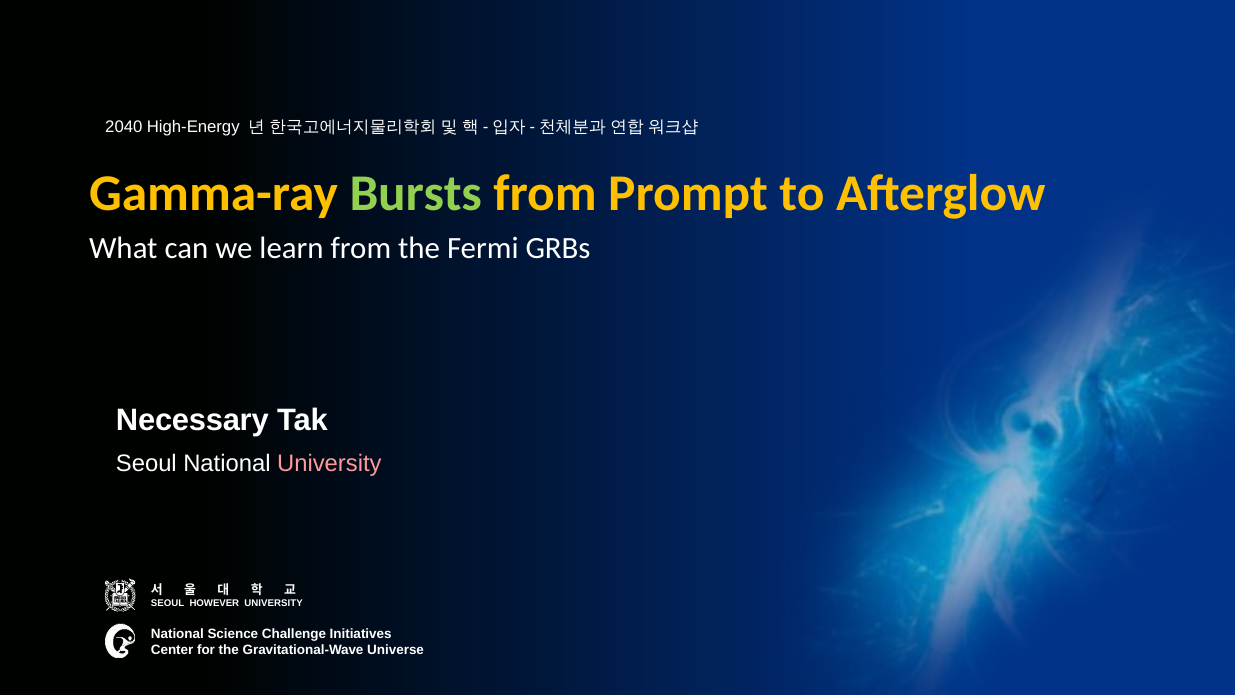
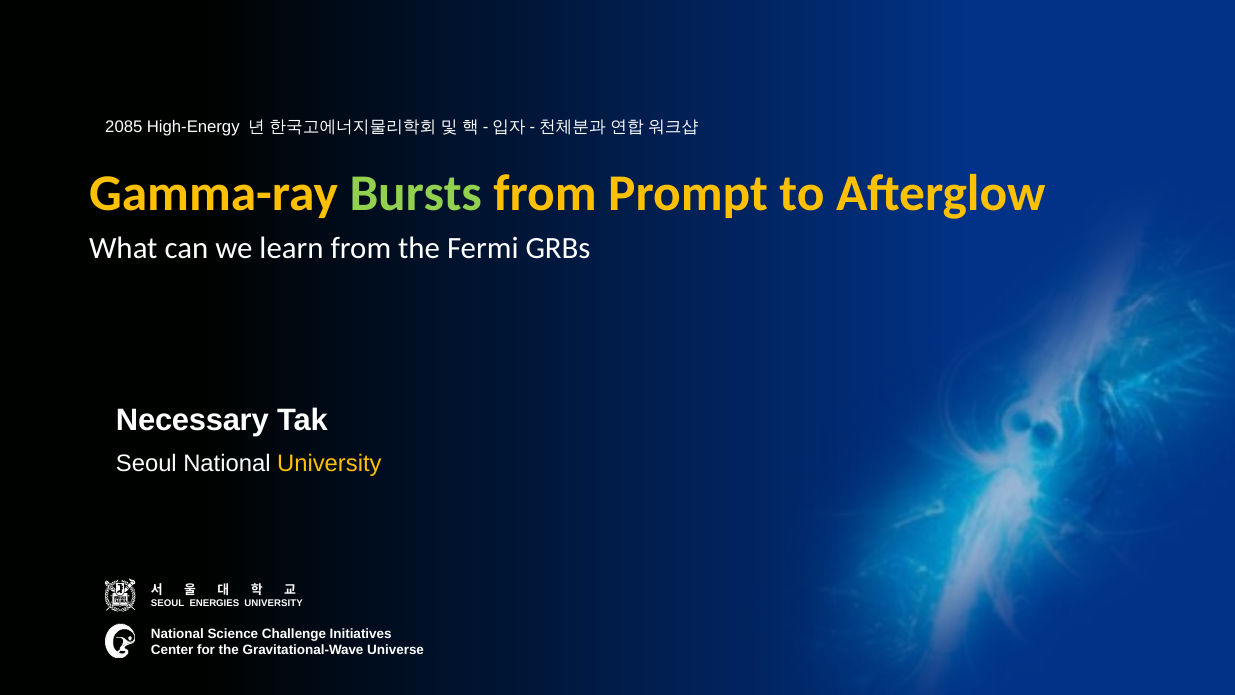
2040: 2040 -> 2085
University at (329, 463) colour: pink -> yellow
HOWEVER: HOWEVER -> ENERGIES
